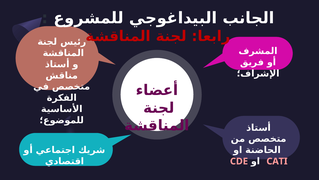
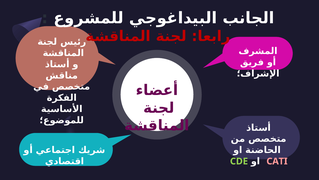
CDE colour: pink -> light green
